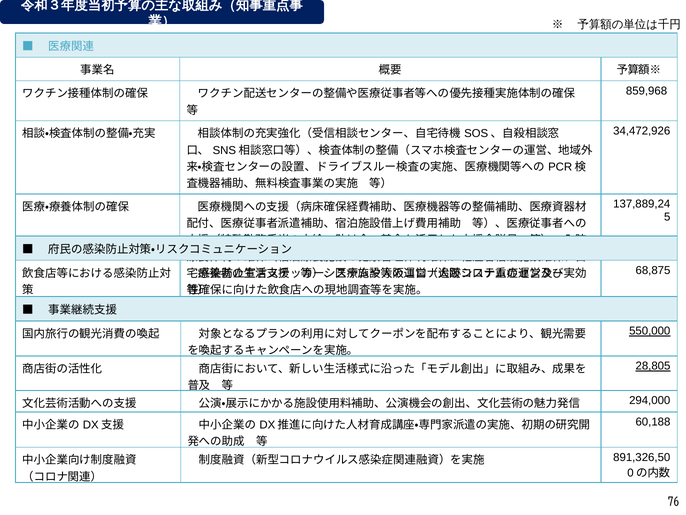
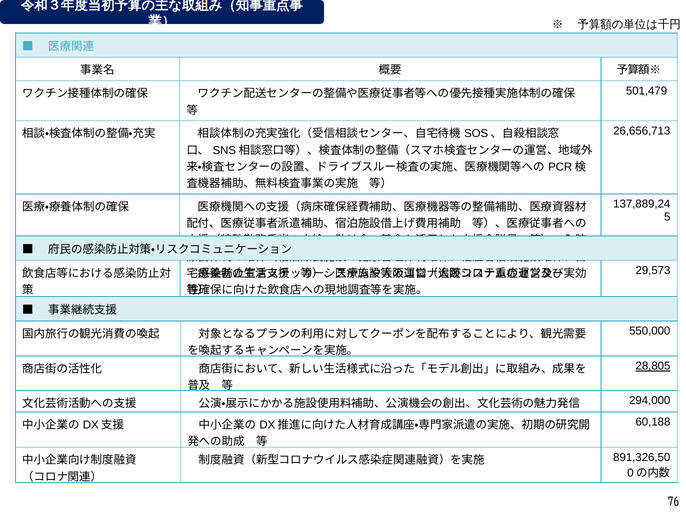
859,968: 859,968 -> 501,479
34,472,926: 34,472,926 -> 26,656,713
68,875: 68,875 -> 29,573
550,000 underline: present -> none
